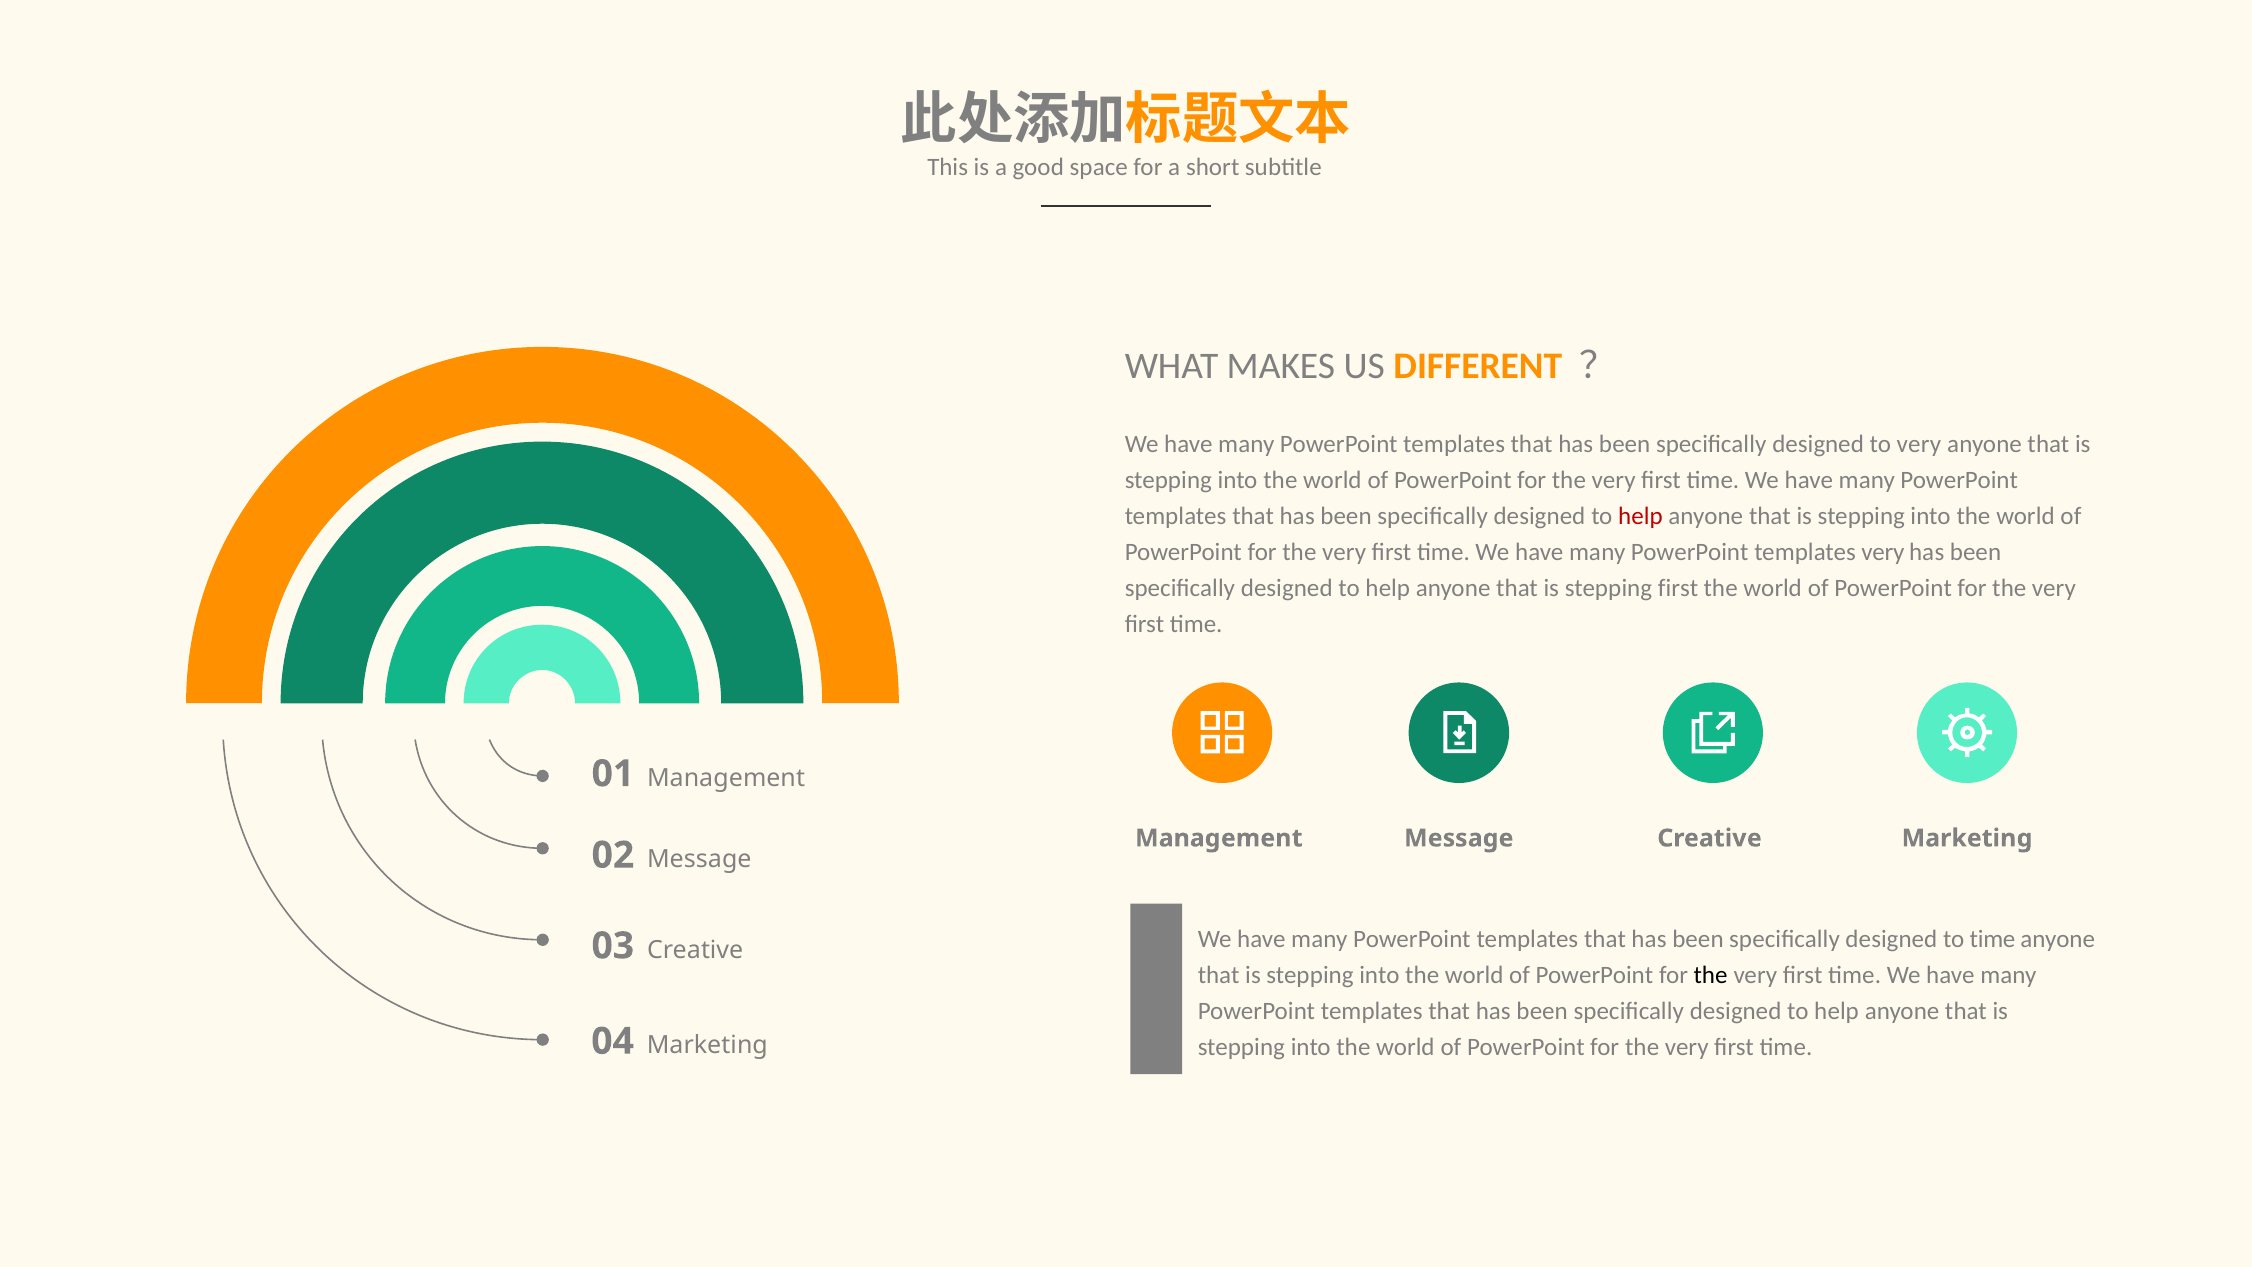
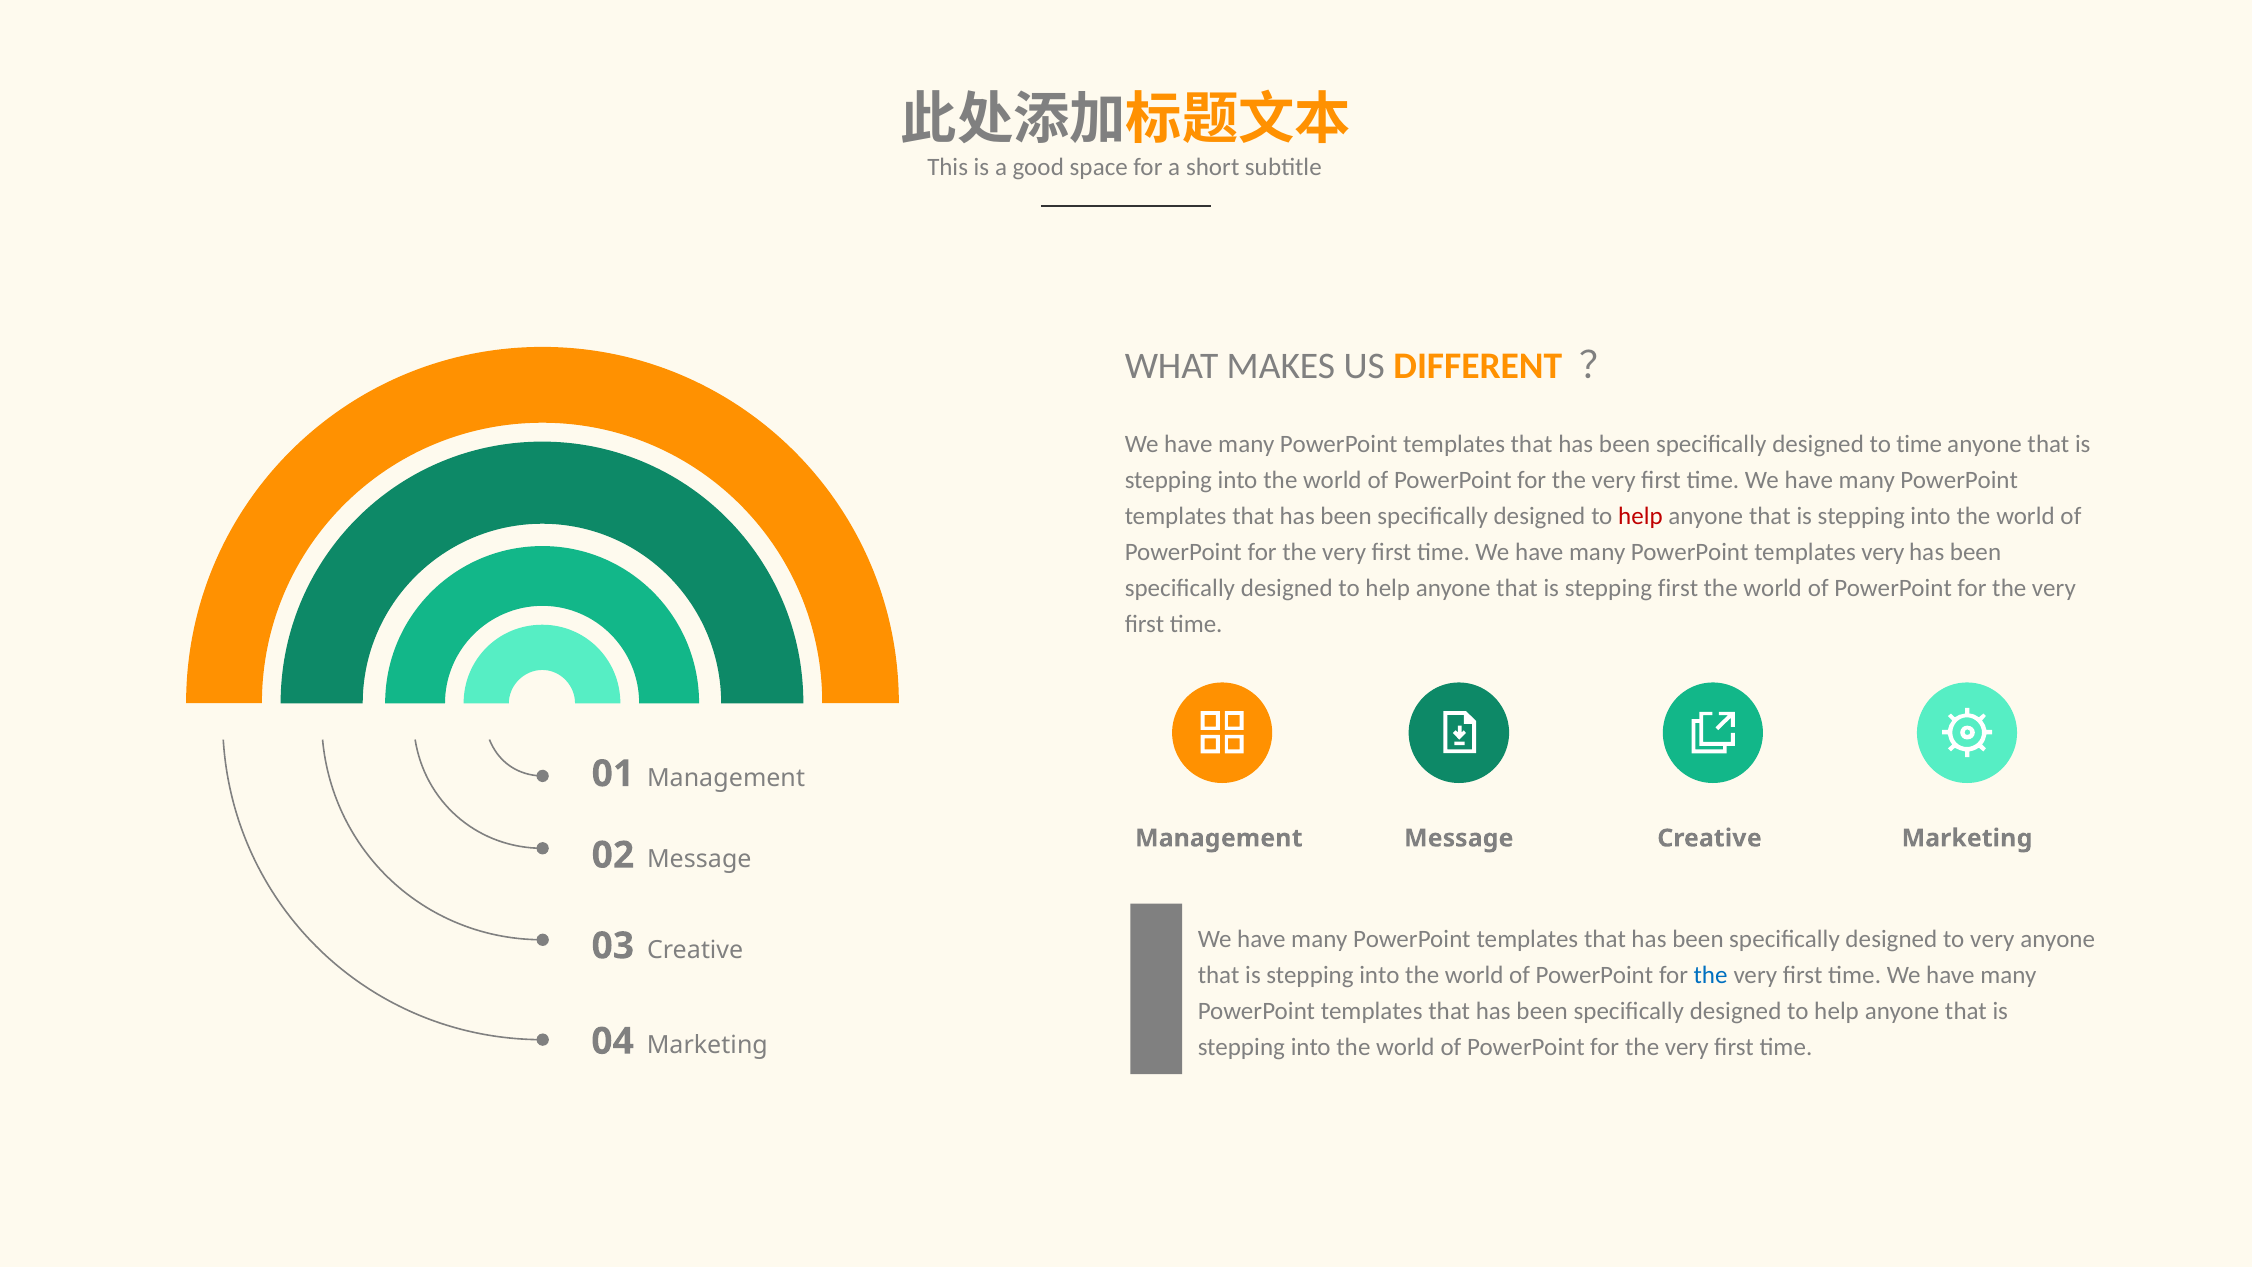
to very: very -> time
to time: time -> very
the at (1711, 975) colour: black -> blue
